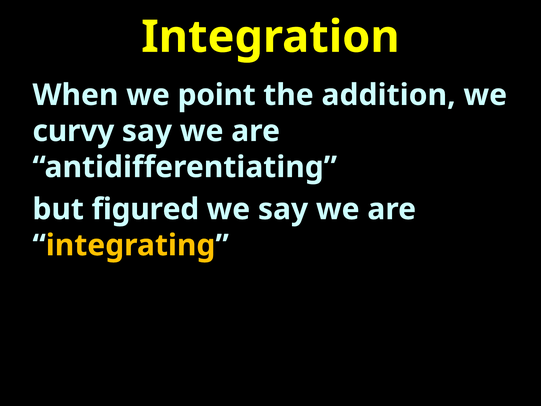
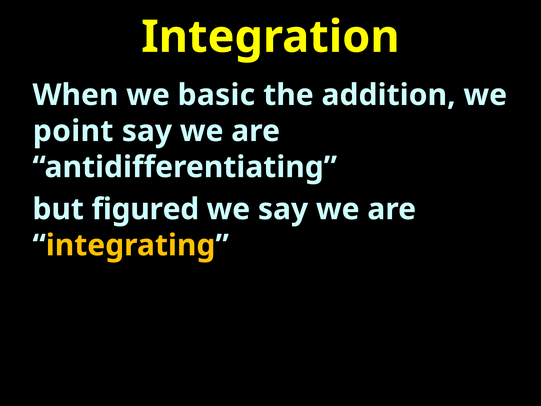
point: point -> basic
curvy: curvy -> point
